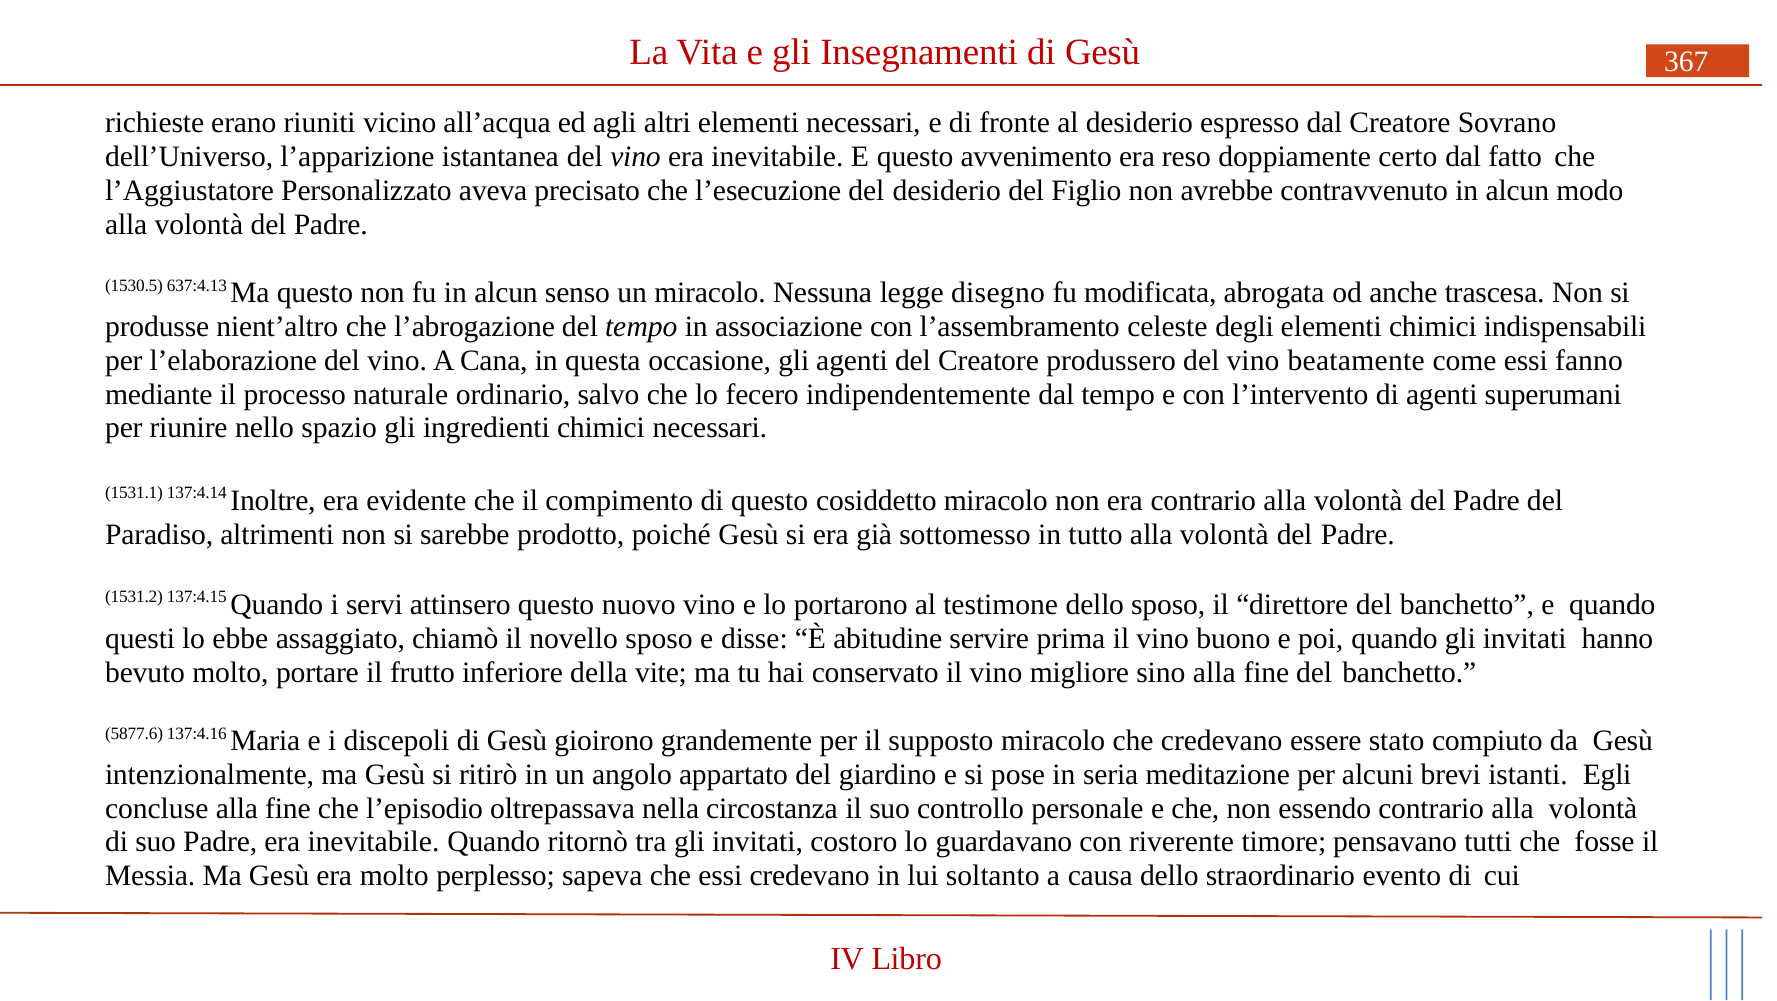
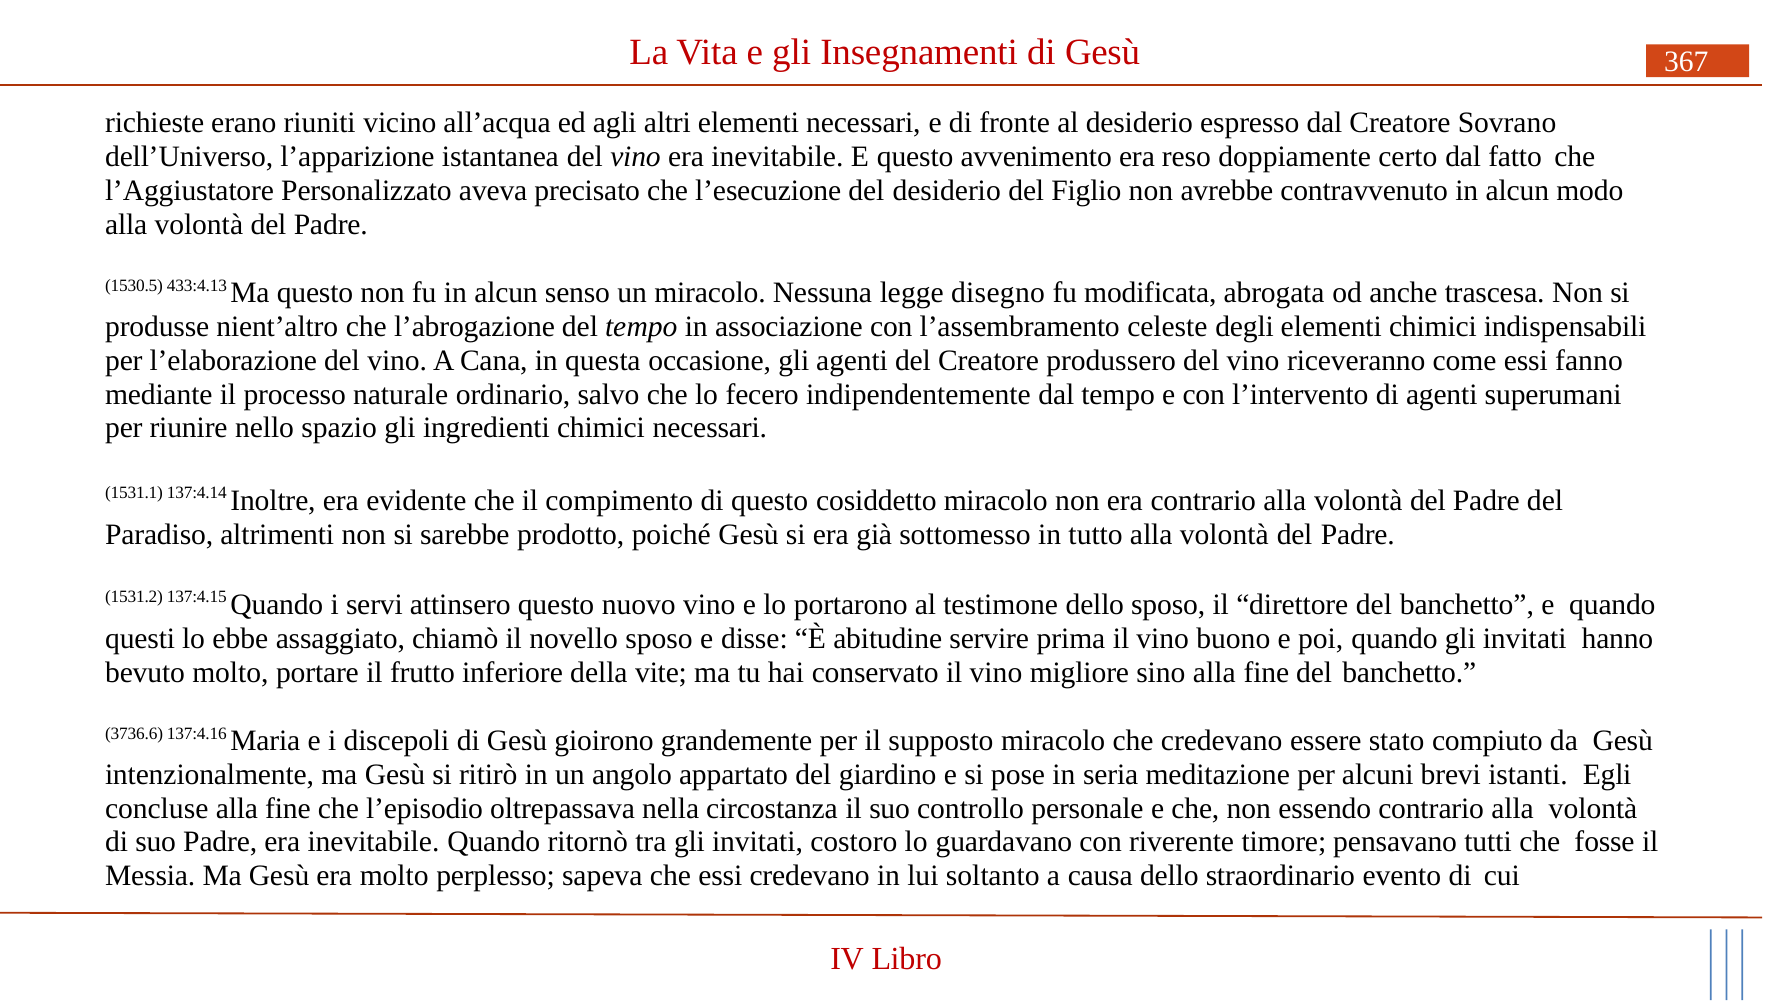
637:4.13: 637:4.13 -> 433:4.13
beatamente: beatamente -> riceveranno
5877.6: 5877.6 -> 3736.6
